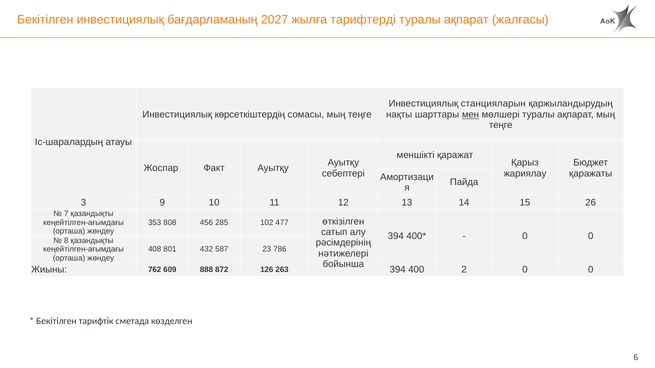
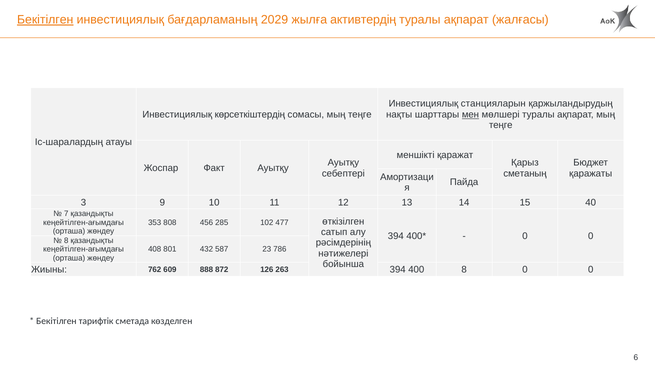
Бекітілген at (45, 20) underline: none -> present
2027: 2027 -> 2029
тарифтерді: тарифтерді -> активтердің
жариялау: жариялау -> сметаның
26: 26 -> 40
400 2: 2 -> 8
